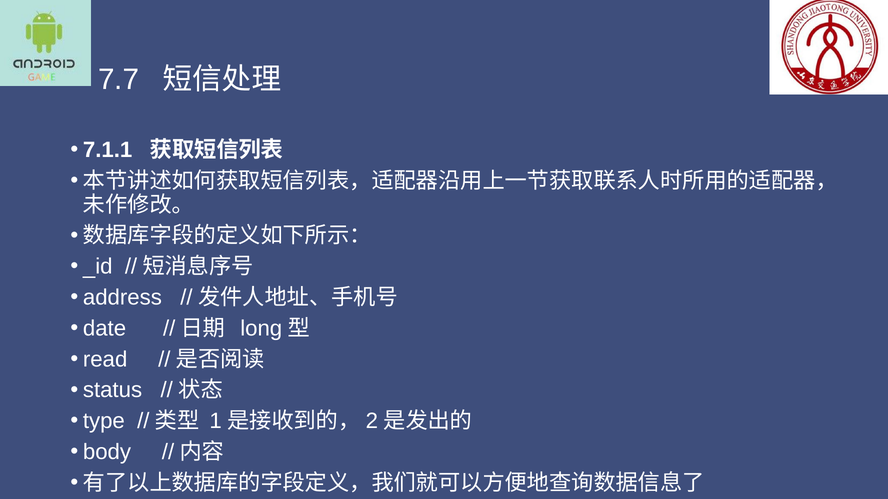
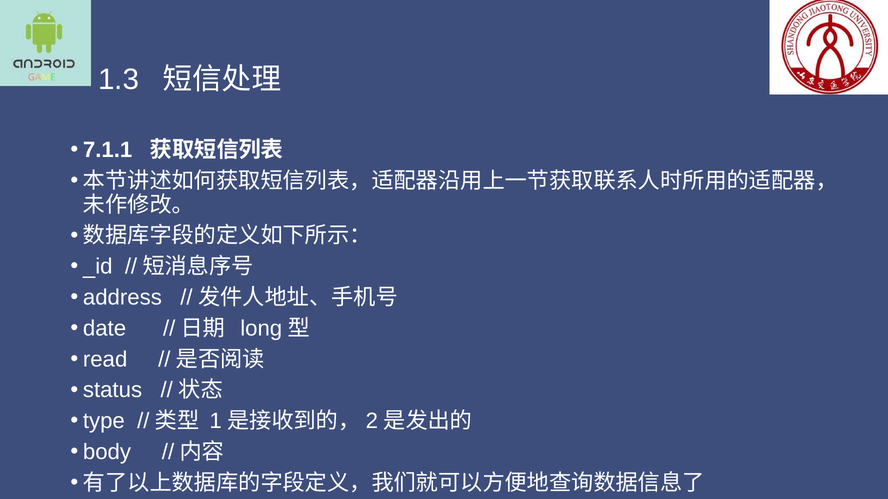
7.7: 7.7 -> 1.3
